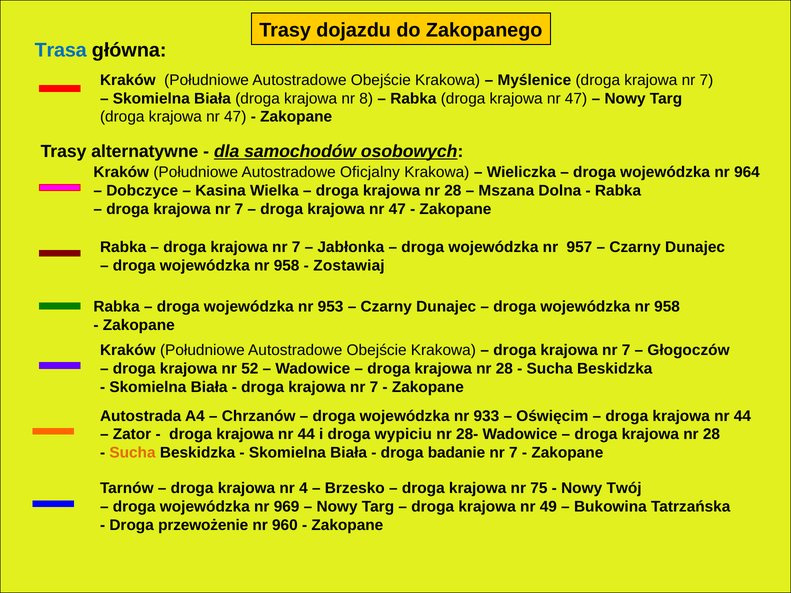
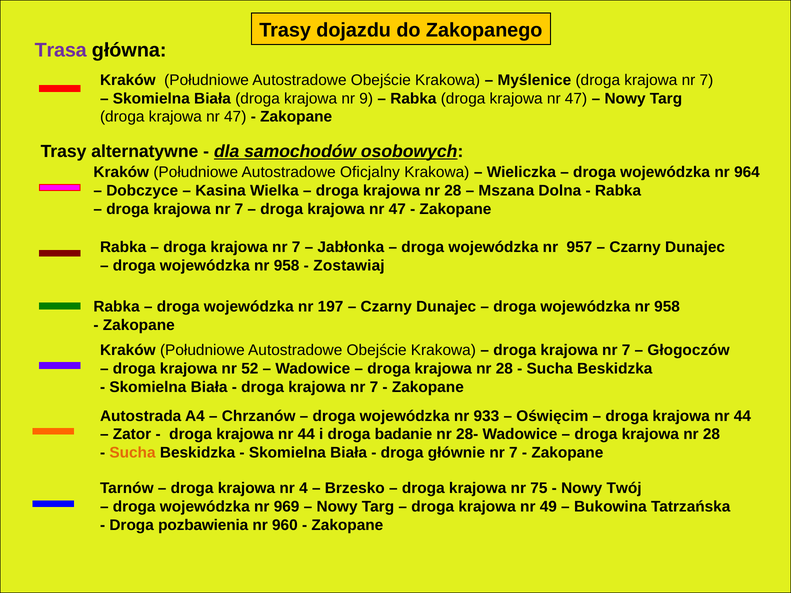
Trasa colour: blue -> purple
8: 8 -> 9
953: 953 -> 197
wypiciu: wypiciu -> badanie
badanie: badanie -> głównie
przewożenie: przewożenie -> pozbawienia
